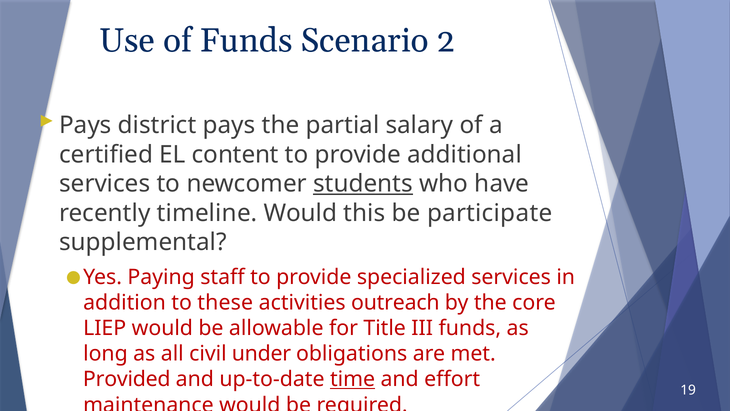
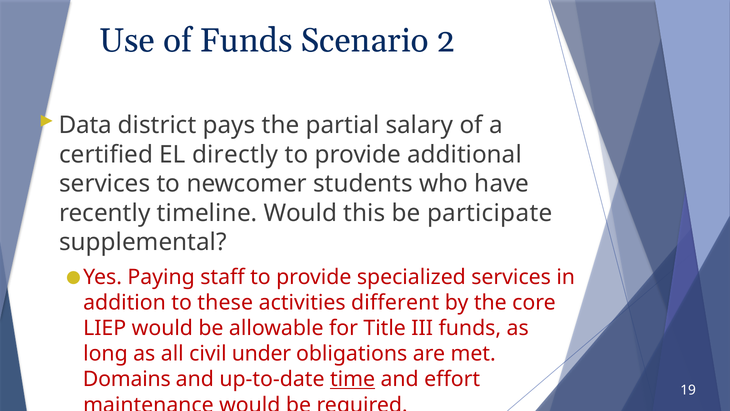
Pays at (85, 125): Pays -> Data
content: content -> directly
students underline: present -> none
outreach: outreach -> different
Provided: Provided -> Domains
